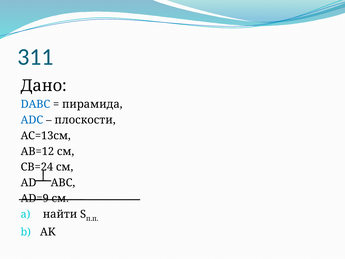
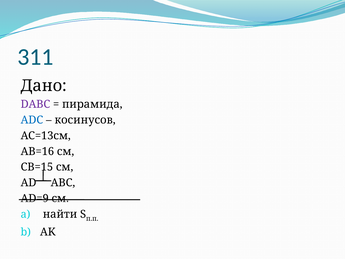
DABC colour: blue -> purple
плоскости: плоскости -> косинусов
AB=12: AB=12 -> AB=16
CB=24: CB=24 -> CB=15
